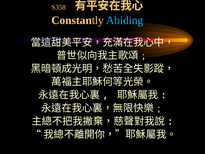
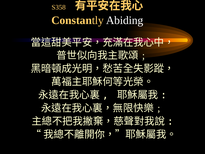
Abiding colour: light blue -> white
